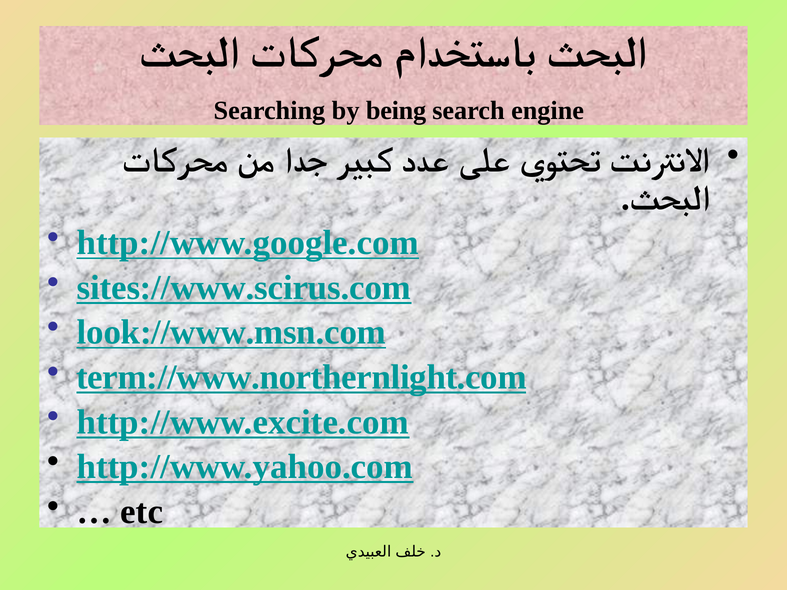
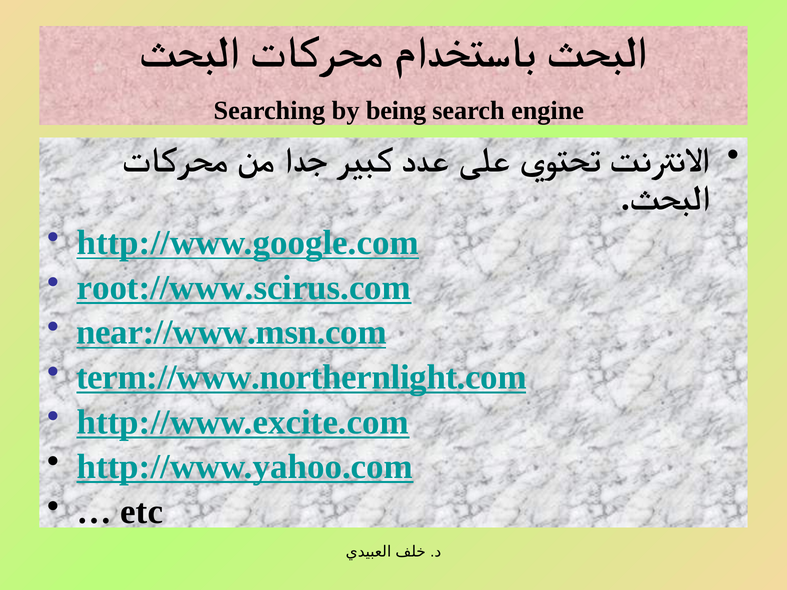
sites://www.scirus.com: sites://www.scirus.com -> root://www.scirus.com
look://www.msn.com: look://www.msn.com -> near://www.msn.com
